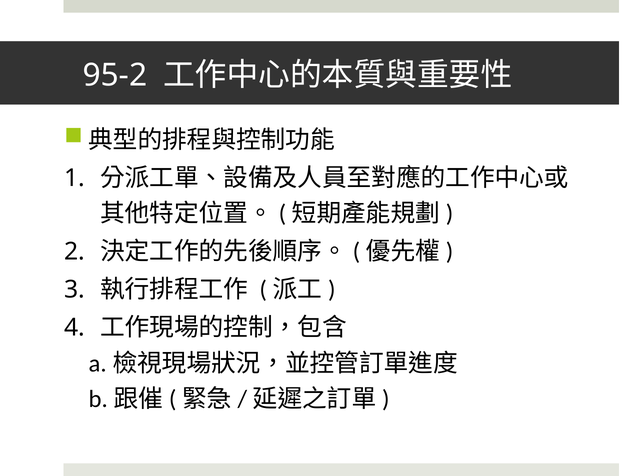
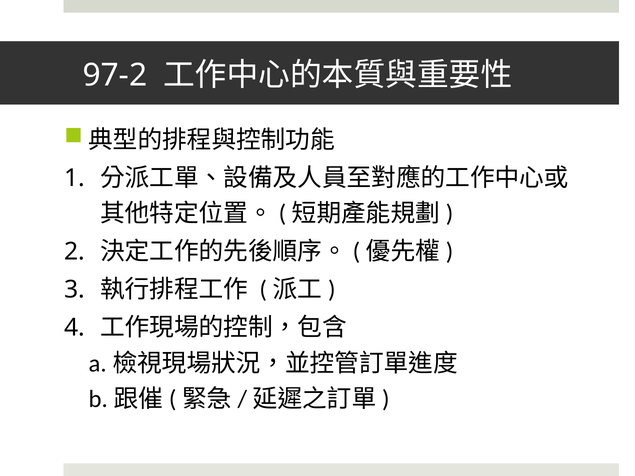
95-2: 95-2 -> 97-2
